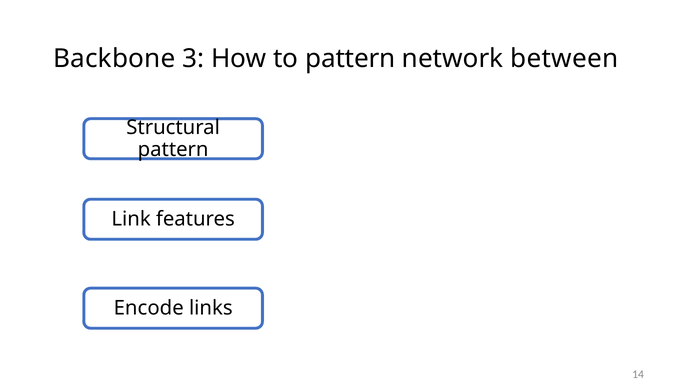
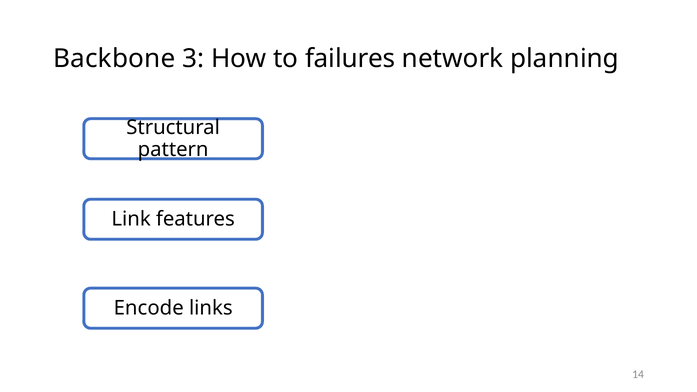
to pattern: pattern -> failures
between: between -> planning
